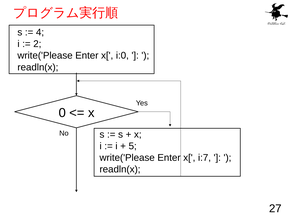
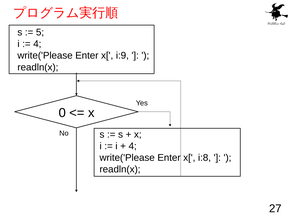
4: 4 -> 5
2 at (37, 44): 2 -> 4
i:0: i:0 -> i:9
5 at (133, 146): 5 -> 4
i:7: i:7 -> i:8
